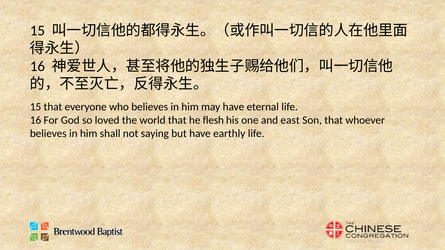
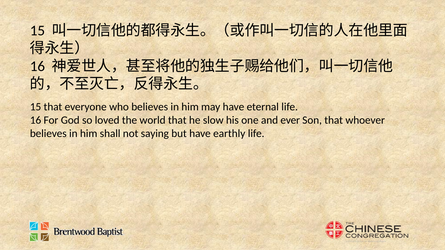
flesh: flesh -> slow
east: east -> ever
